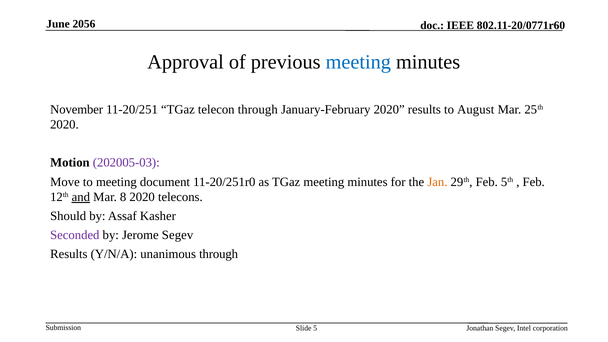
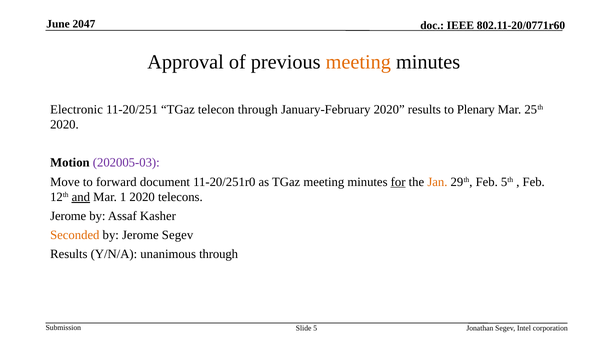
2056: 2056 -> 2047
meeting at (358, 62) colour: blue -> orange
November: November -> Electronic
August: August -> Plenary
to meeting: meeting -> forward
for underline: none -> present
8: 8 -> 1
Should at (68, 216): Should -> Jerome
Seconded colour: purple -> orange
